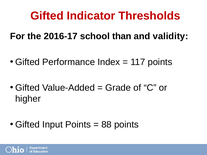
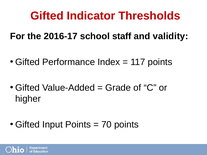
than: than -> staff
88: 88 -> 70
